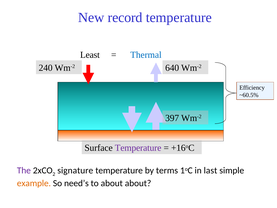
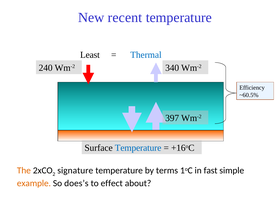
record: record -> recent
640: 640 -> 340
Temperature at (138, 148) colour: purple -> blue
The colour: purple -> orange
last: last -> fast
need’s: need’s -> does’s
to about: about -> effect
